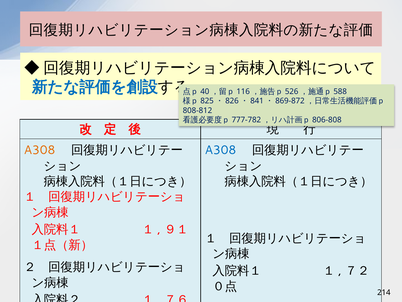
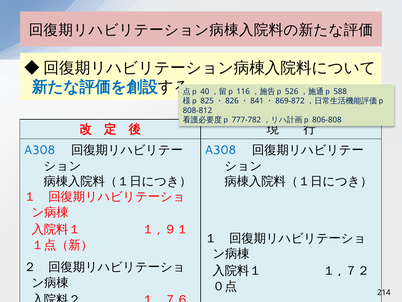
A308 at (40, 150) colour: orange -> blue
